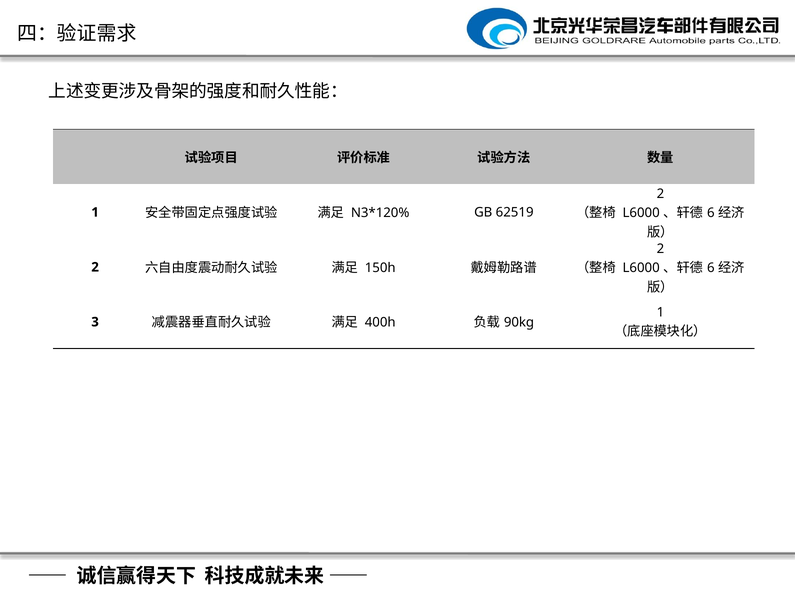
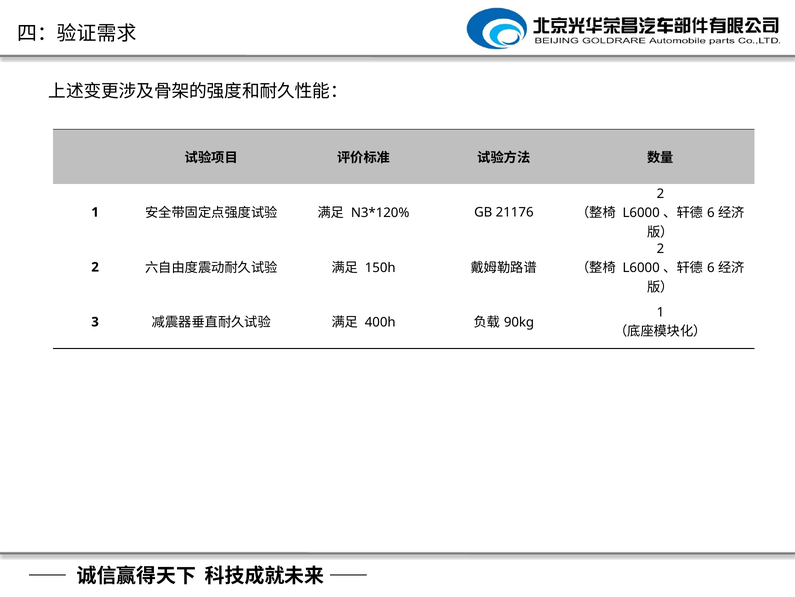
62519: 62519 -> 21176
